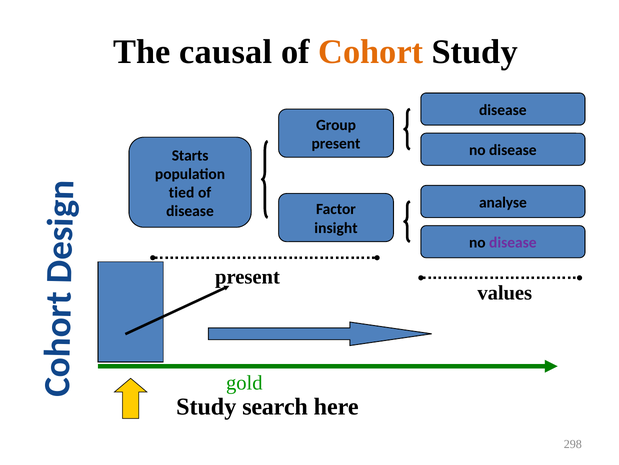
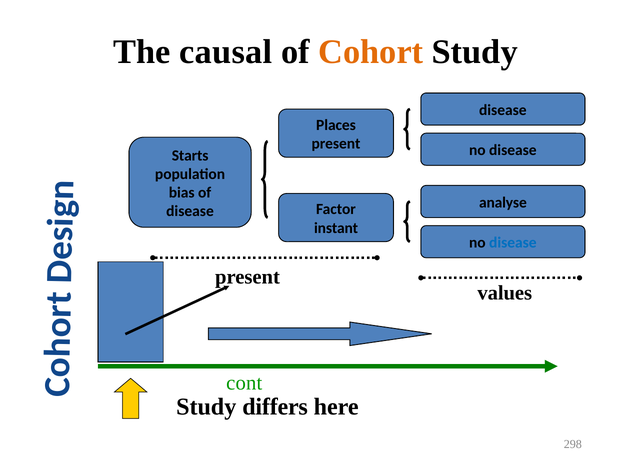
Group: Group -> Places
tied: tied -> bias
insight: insight -> instant
disease at (513, 242) colour: purple -> blue
gold: gold -> cont
search: search -> differs
